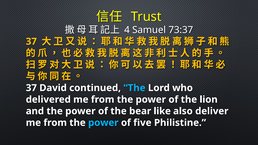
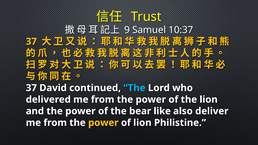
4: 4 -> 9
73:37: 73:37 -> 10:37
power at (103, 123) colour: light blue -> yellow
of five: five -> lion
